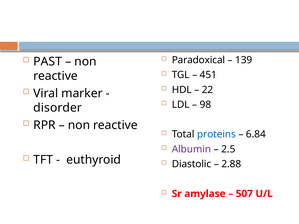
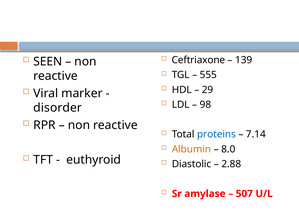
Paradoxical: Paradoxical -> Ceftriaxone
PAST: PAST -> SEEN
451: 451 -> 555
22: 22 -> 29
6.84: 6.84 -> 7.14
Albumin colour: purple -> orange
2.5: 2.5 -> 8.0
